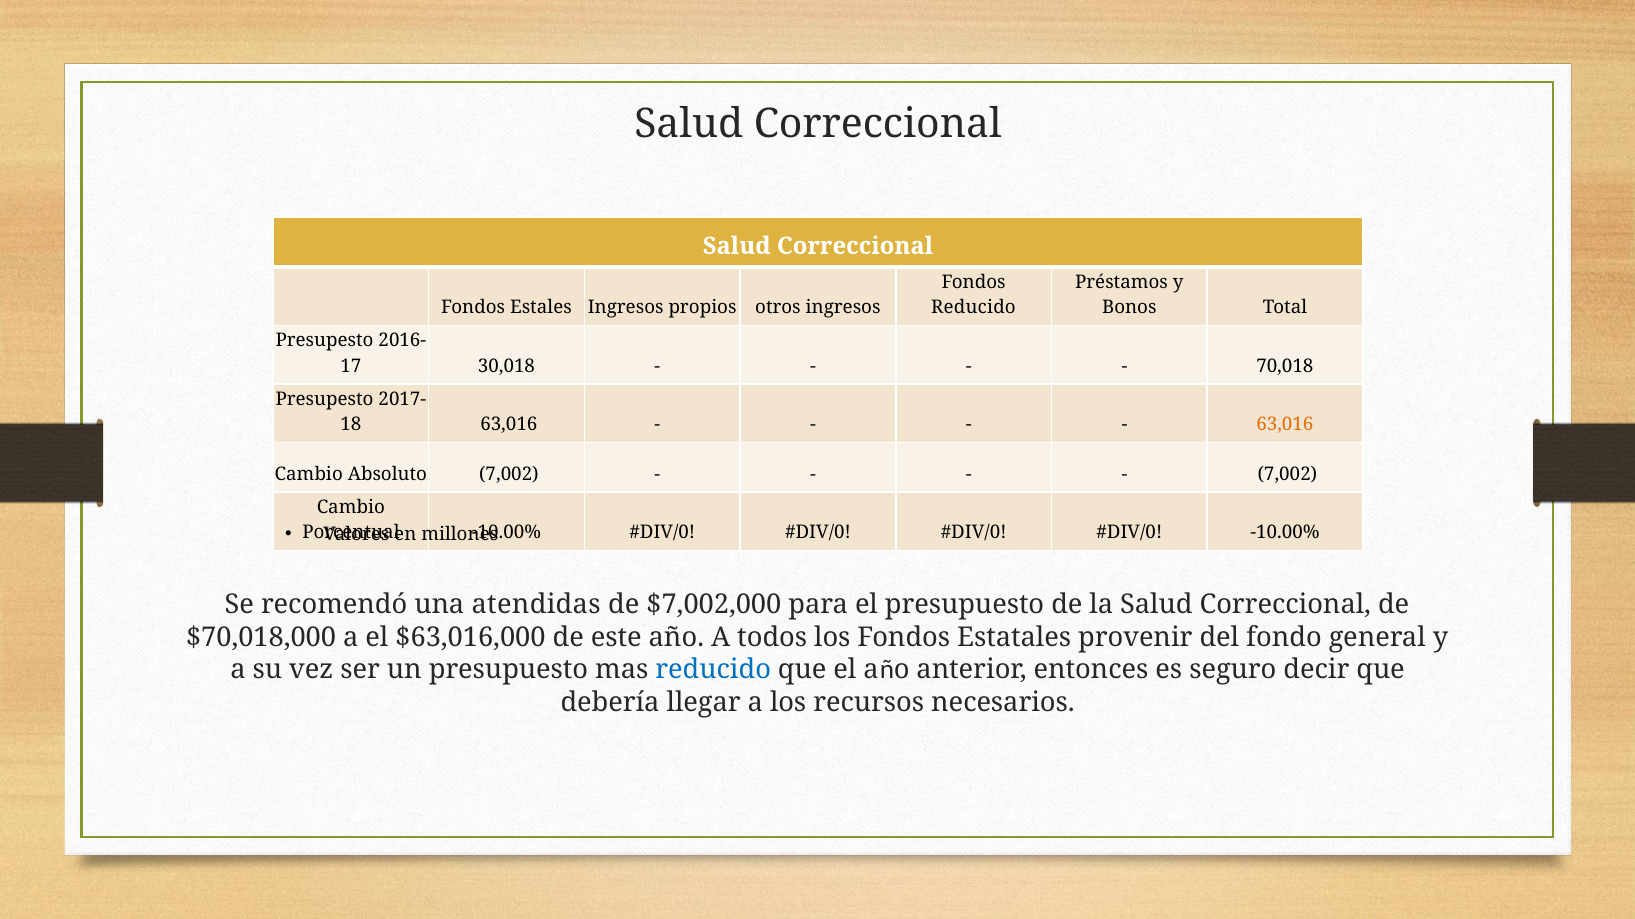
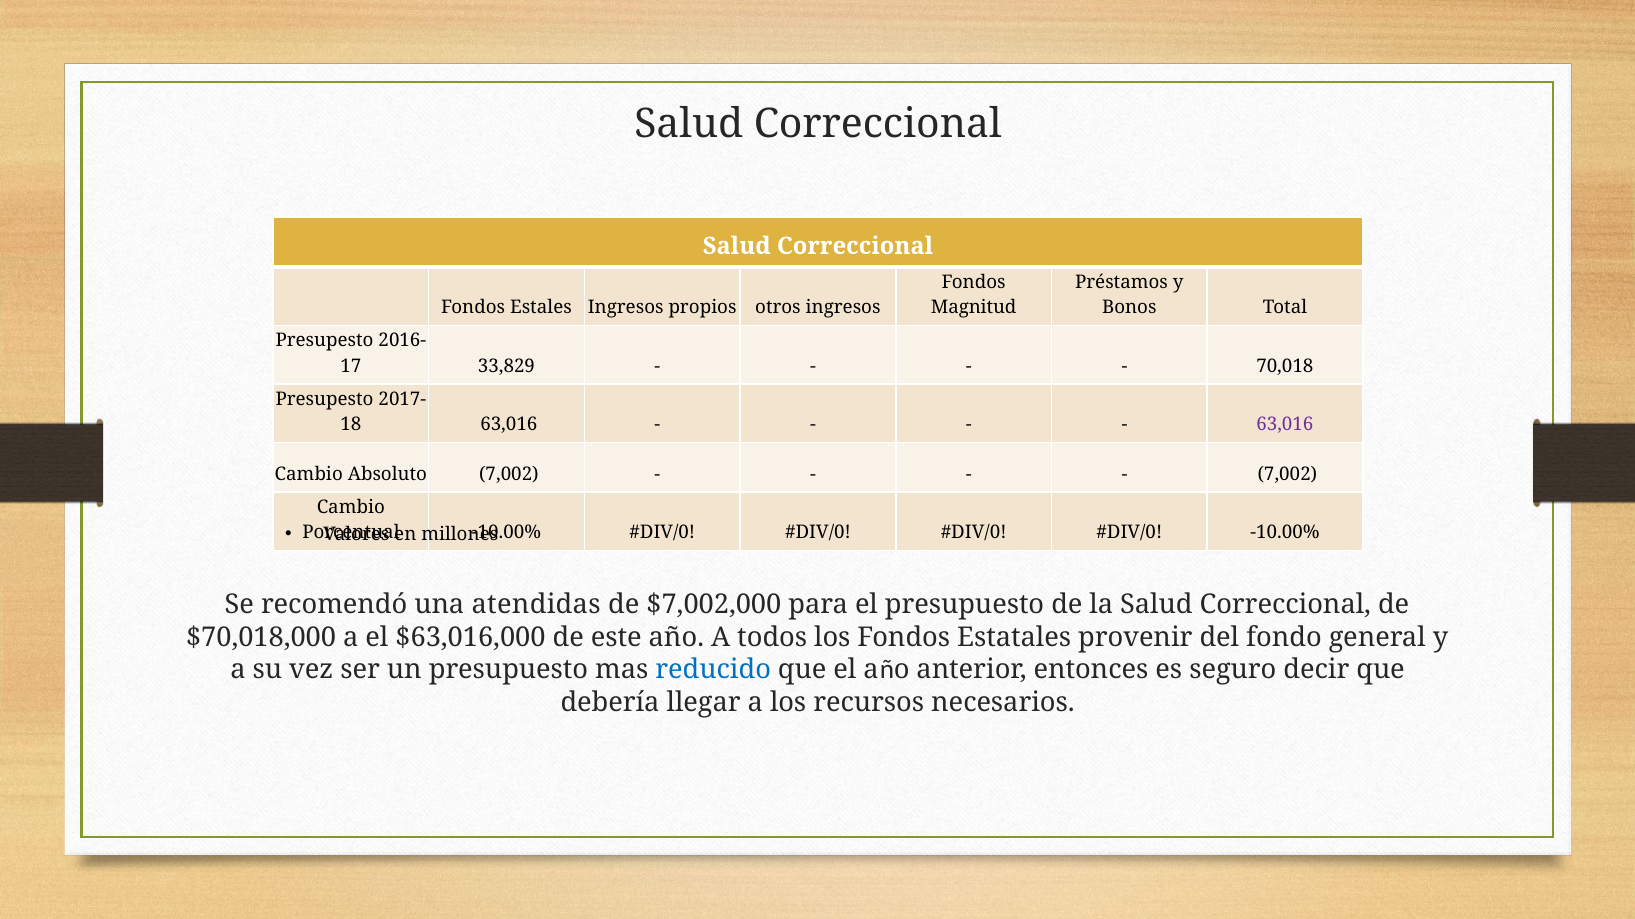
Reducido at (973, 308): Reducido -> Magnitud
30,018: 30,018 -> 33,829
63,016 at (1285, 425) colour: orange -> purple
